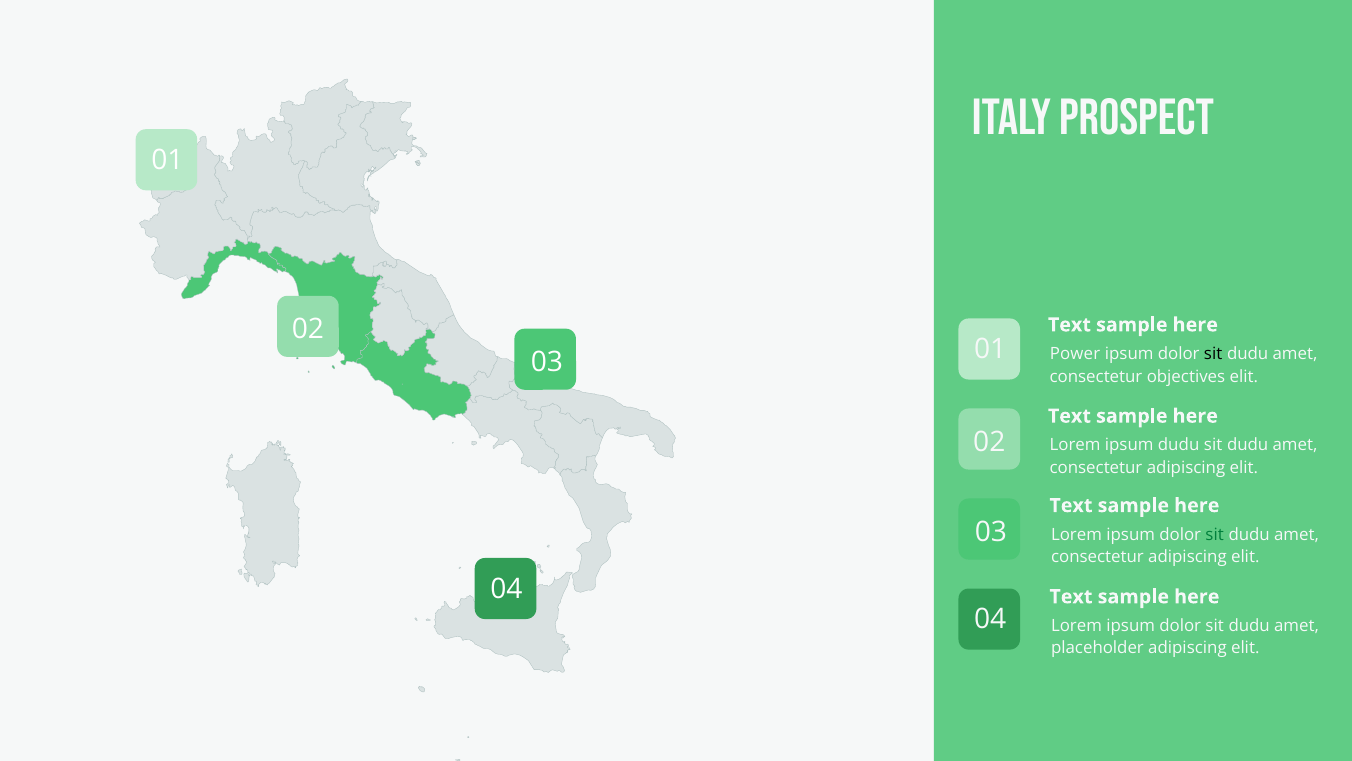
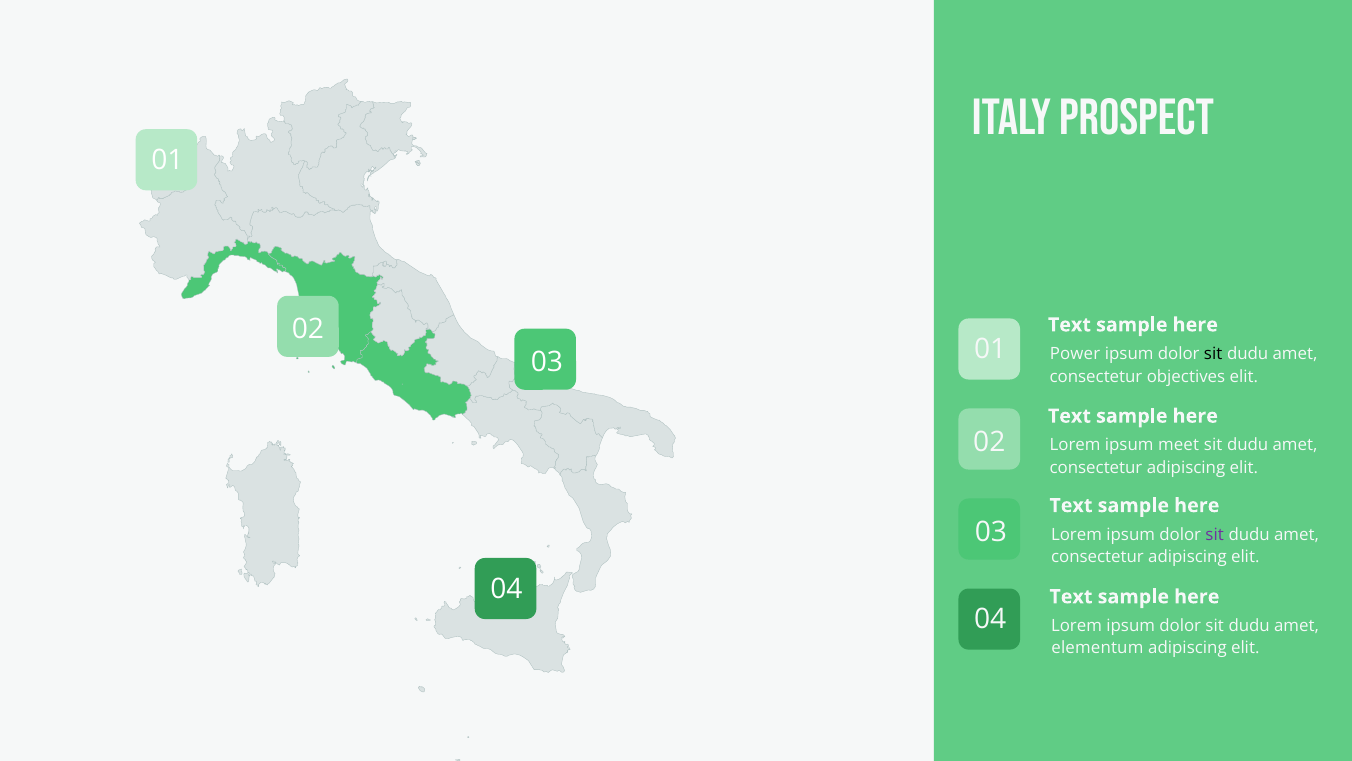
ipsum dudu: dudu -> meet
sit at (1215, 535) colour: green -> purple
placeholder: placeholder -> elementum
